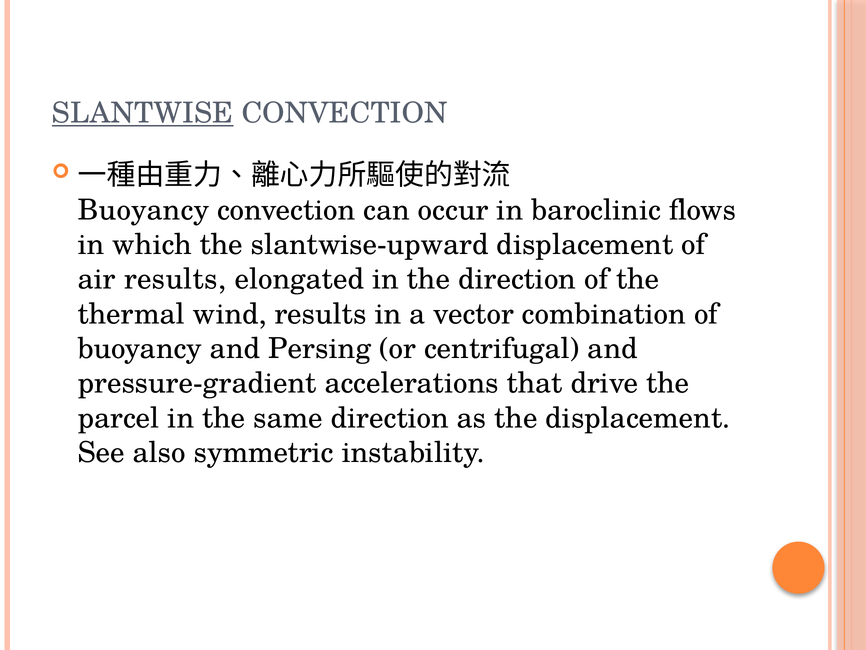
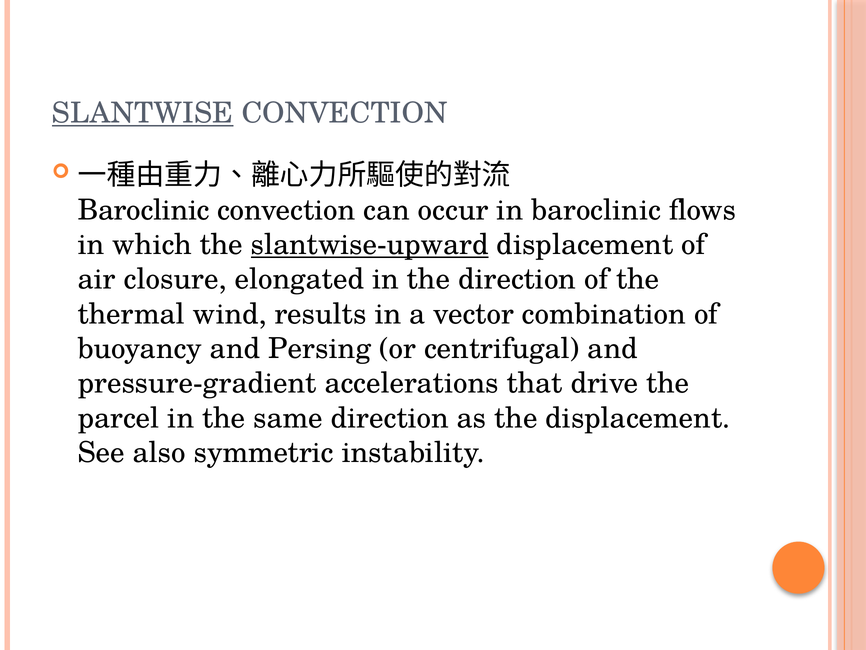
Buoyancy at (143, 210): Buoyancy -> Baroclinic
slantwise-upward underline: none -> present
air results: results -> closure
